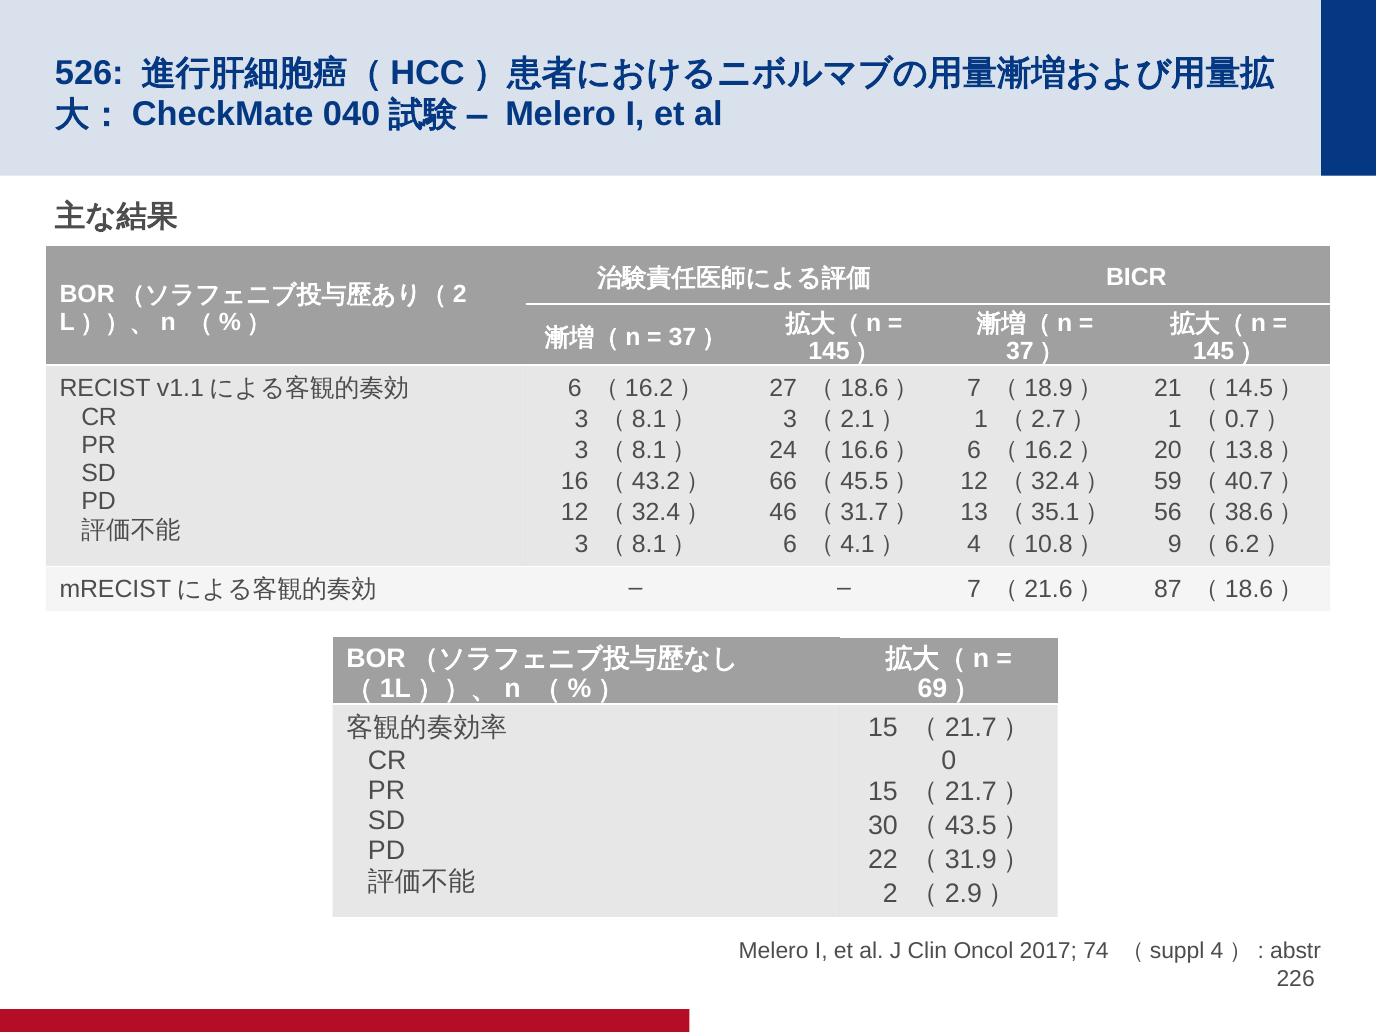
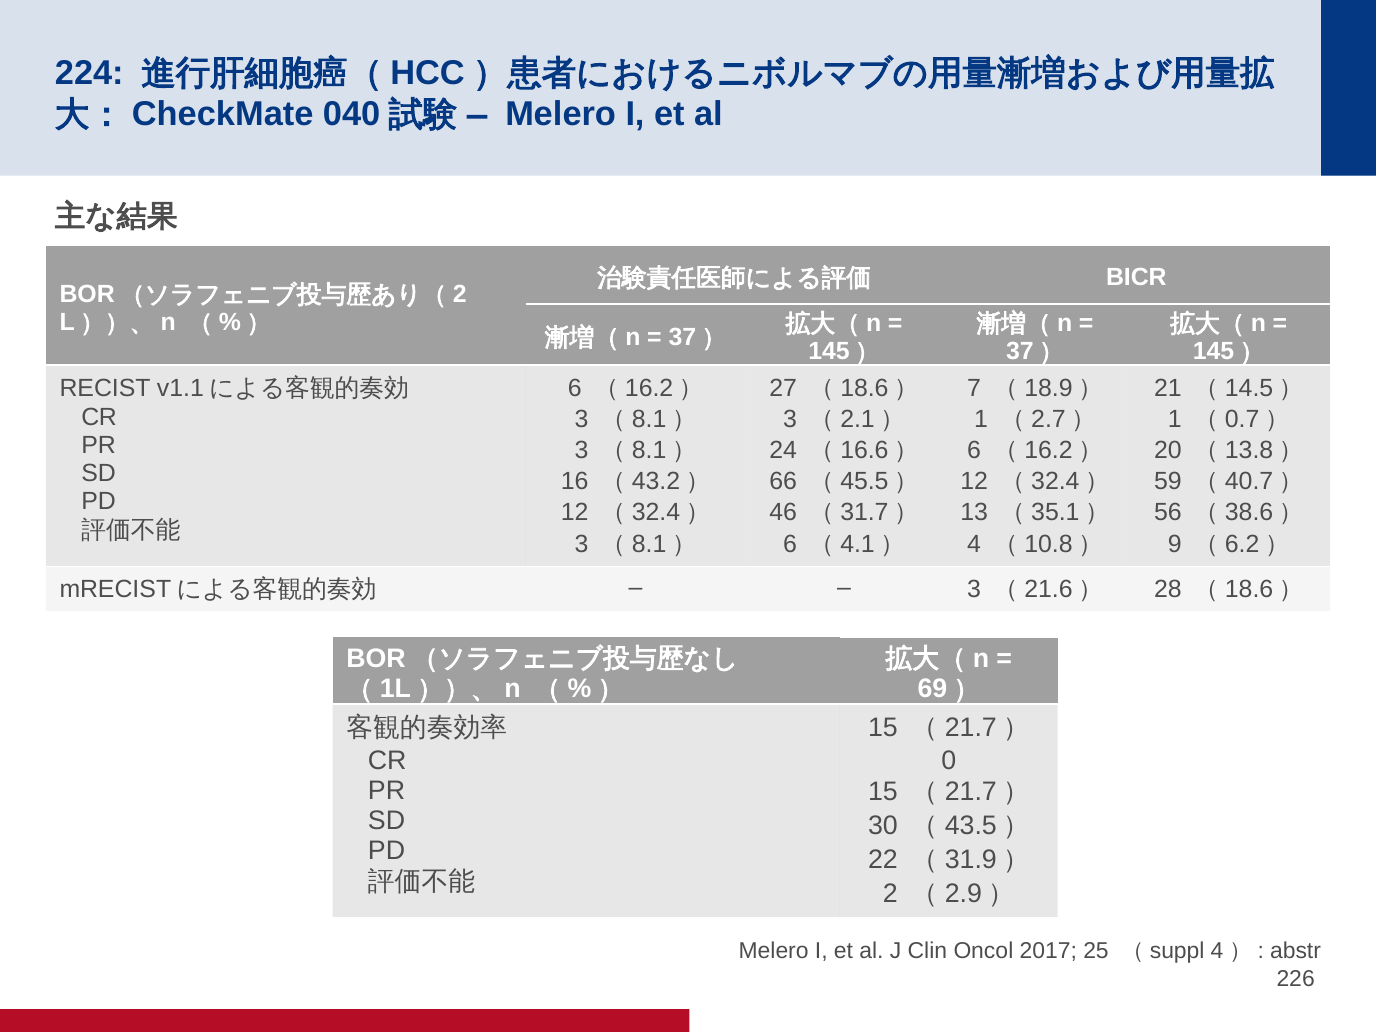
526: 526 -> 224
7 at (974, 589): 7 -> 3
87: 87 -> 28
74: 74 -> 25
